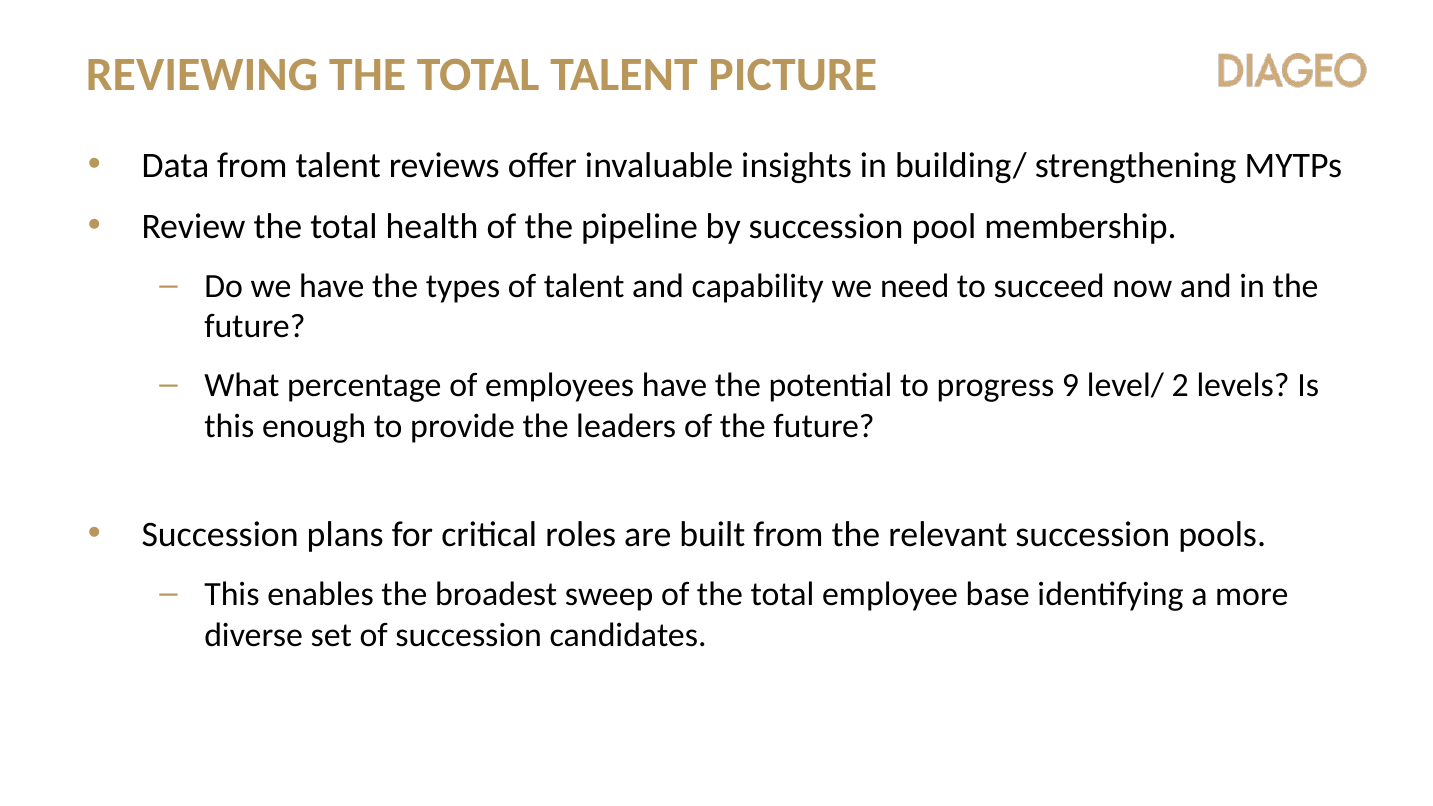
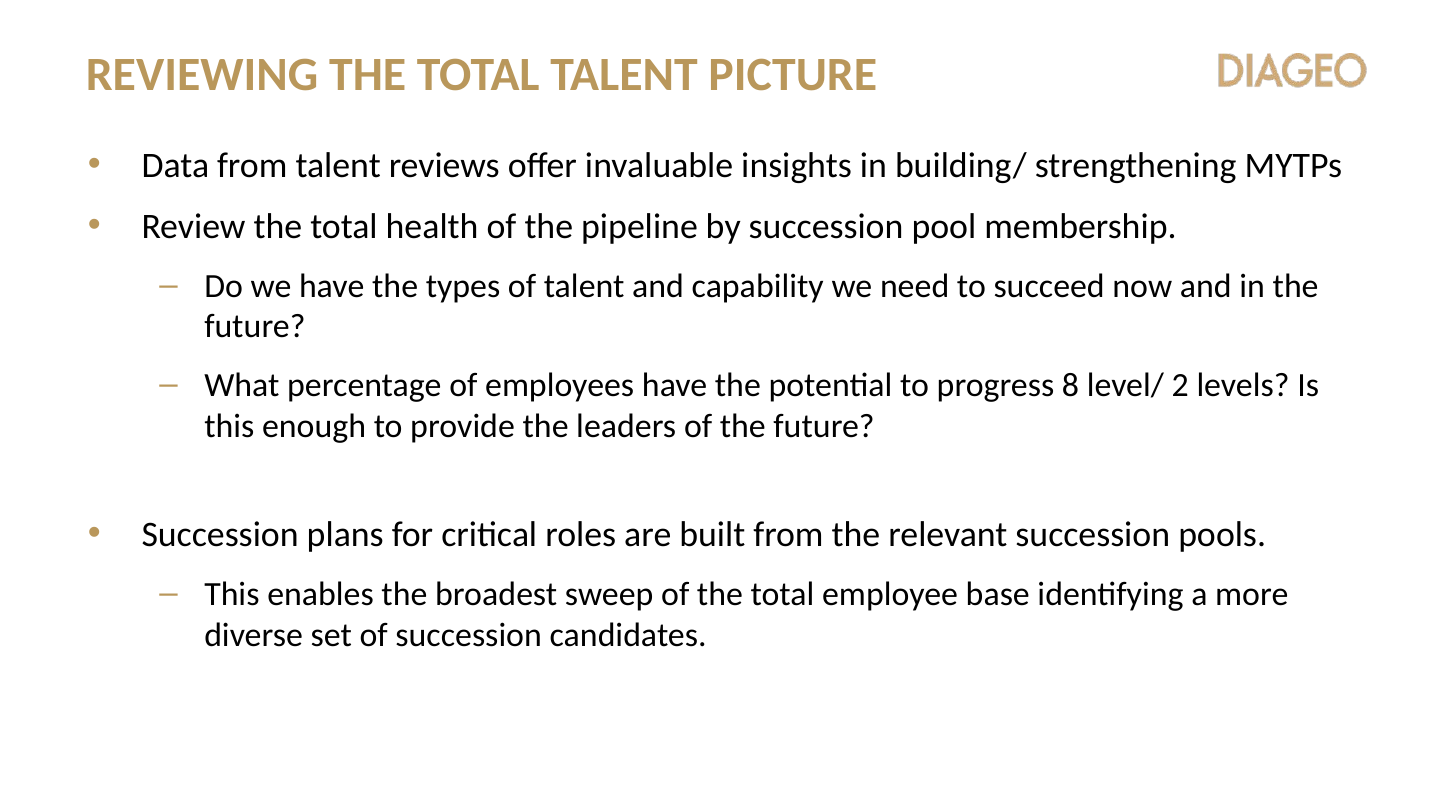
9: 9 -> 8
